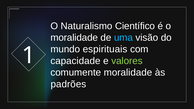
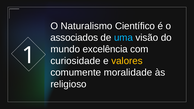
moralidade at (74, 38): moralidade -> associados
espirituais: espirituais -> excelência
capacidade: capacidade -> curiosidade
valores colour: light green -> yellow
padrões: padrões -> religioso
